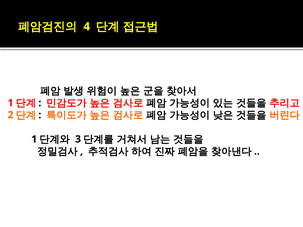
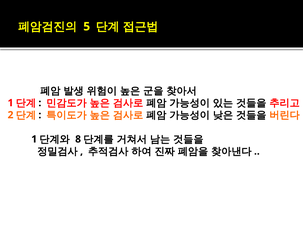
4: 4 -> 5
3: 3 -> 8
